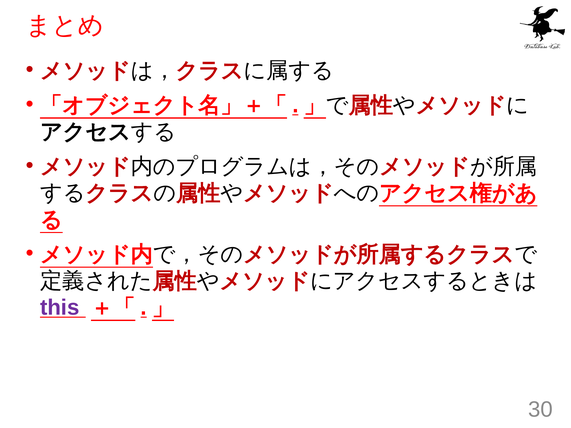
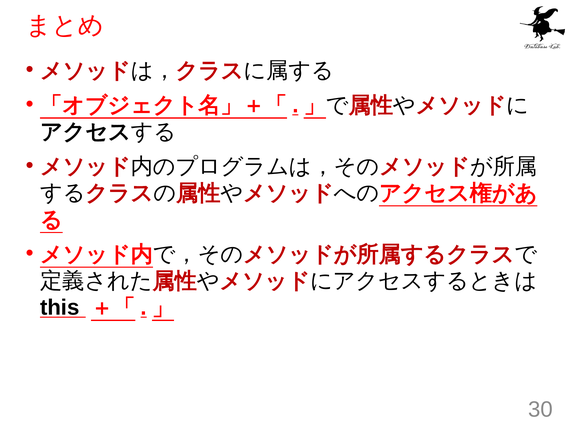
this colour: purple -> black
